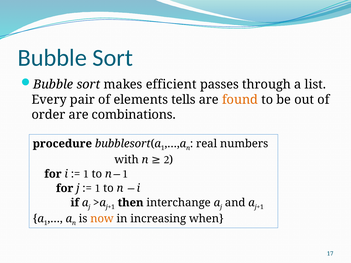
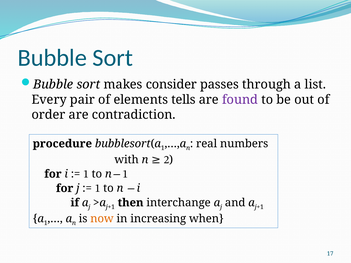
efficient: efficient -> consider
found colour: orange -> purple
combinations: combinations -> contradiction
